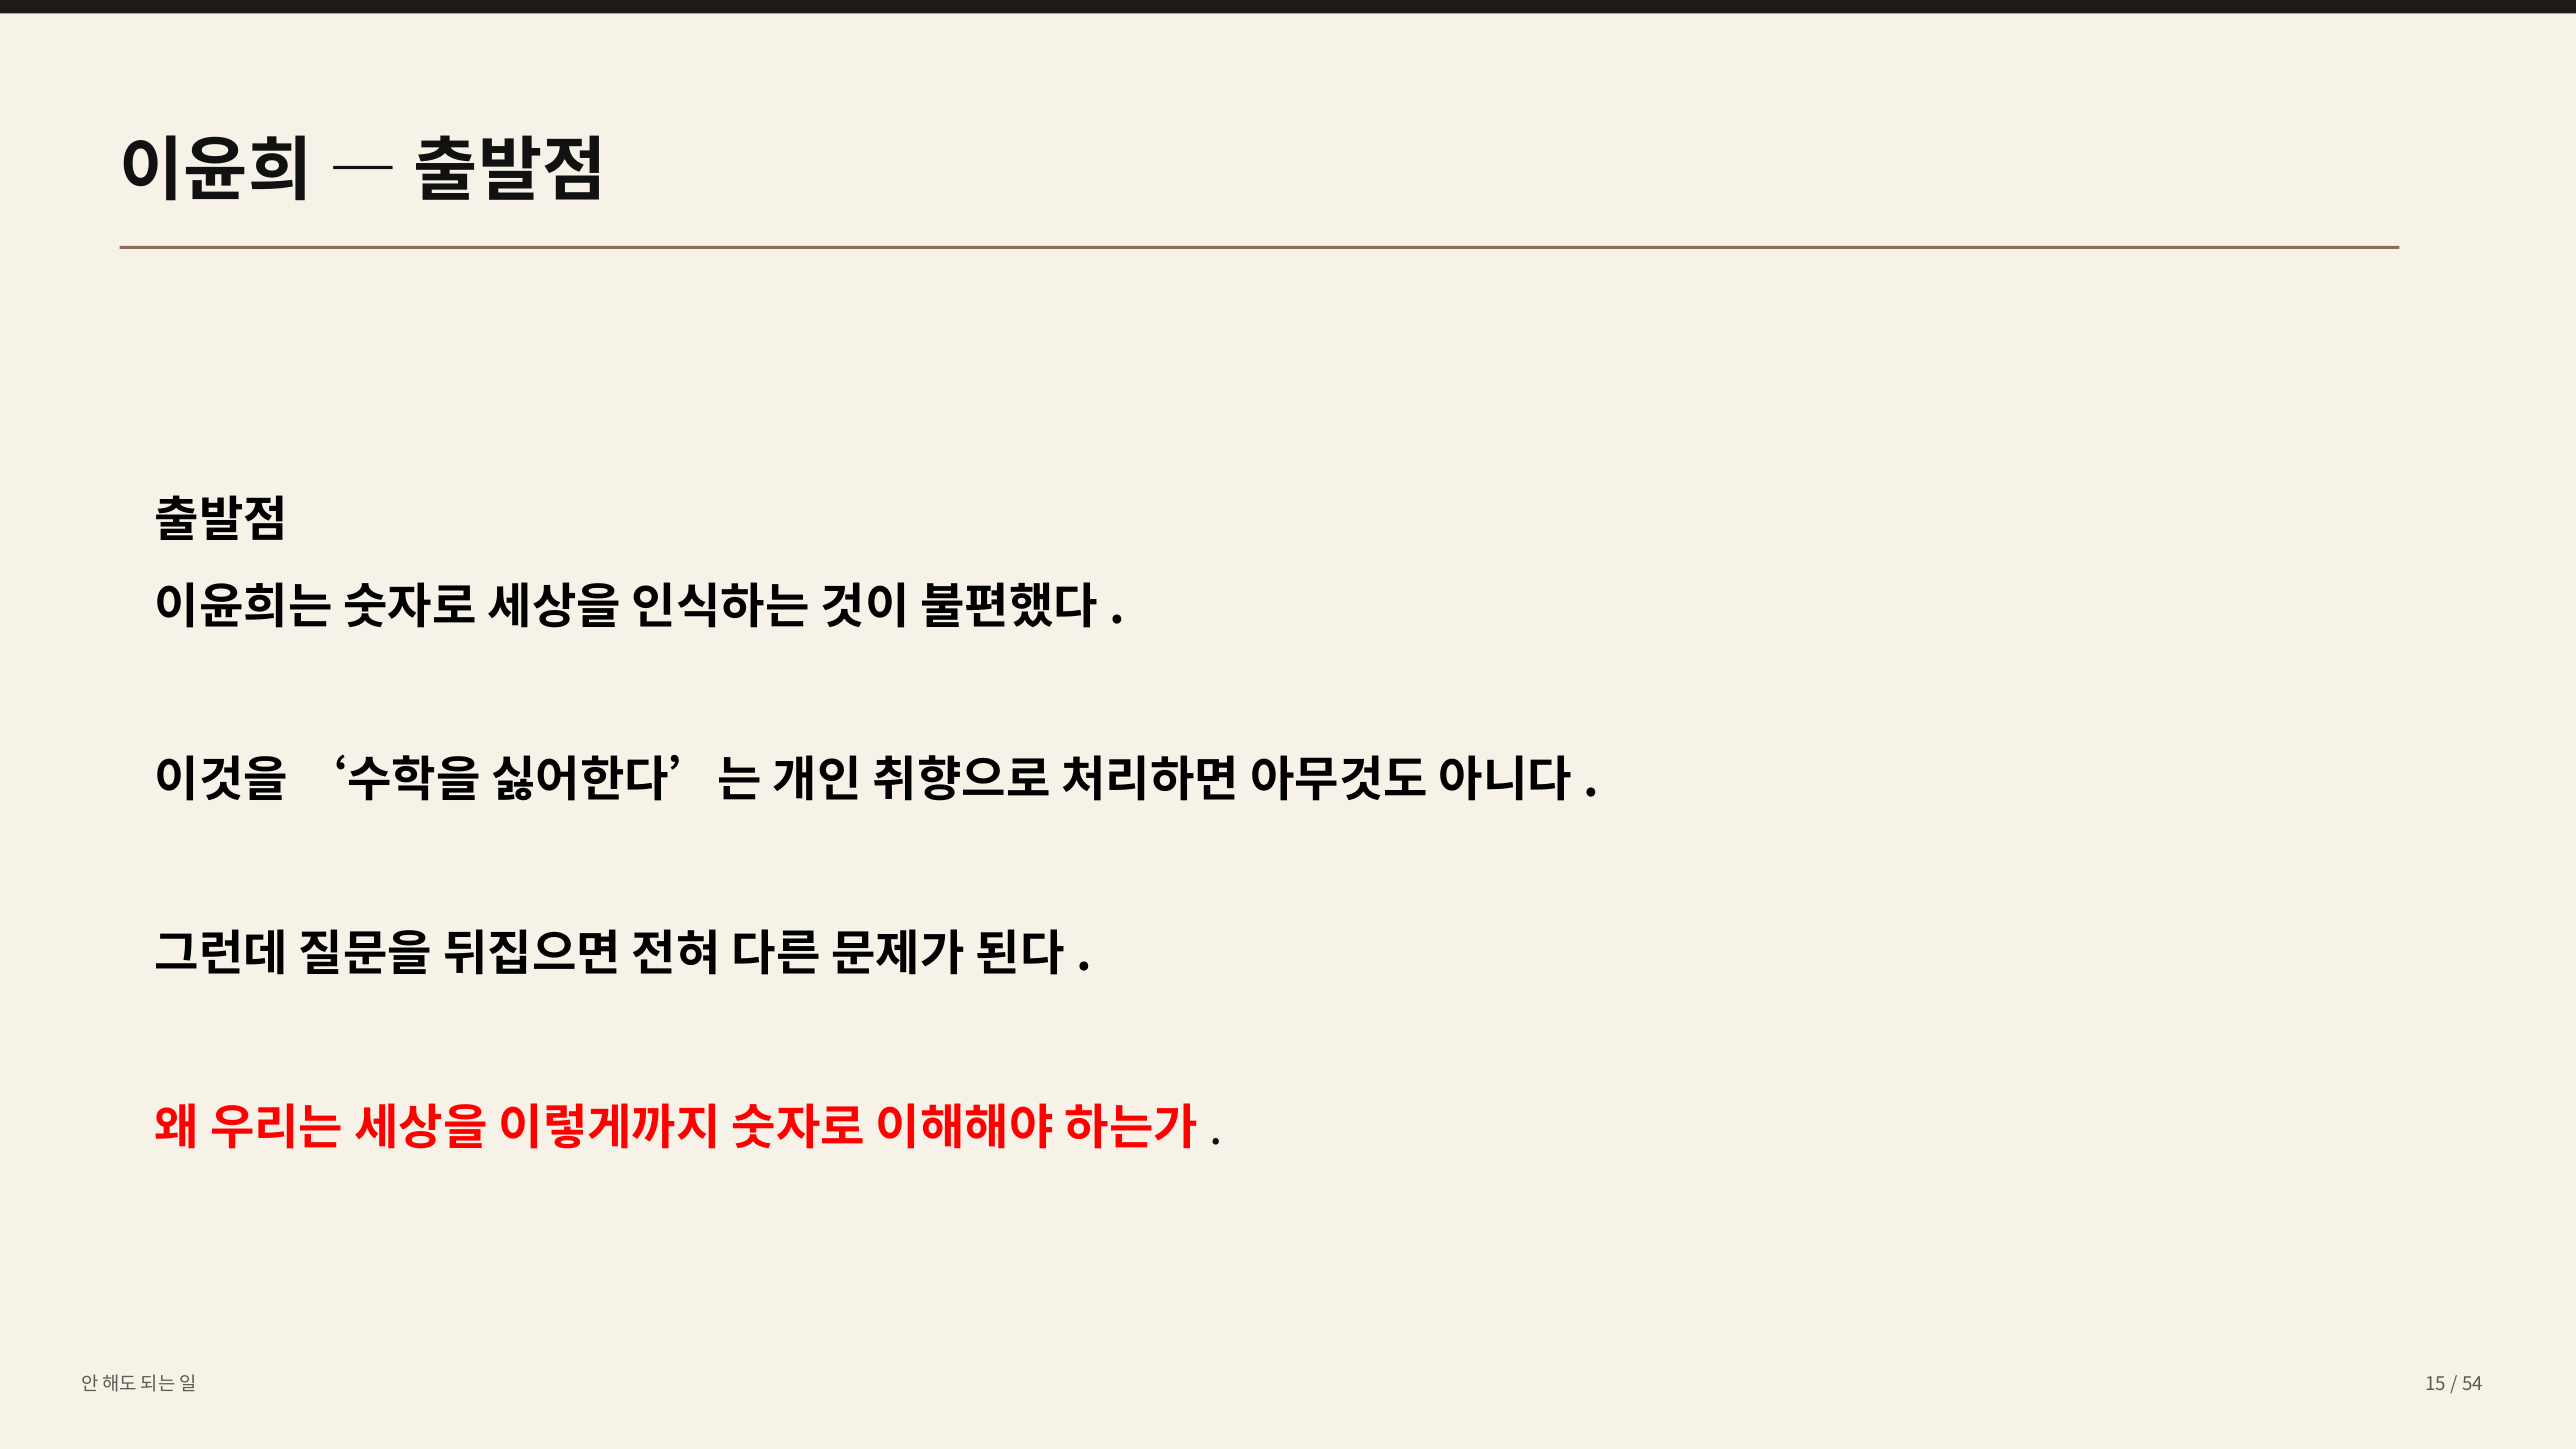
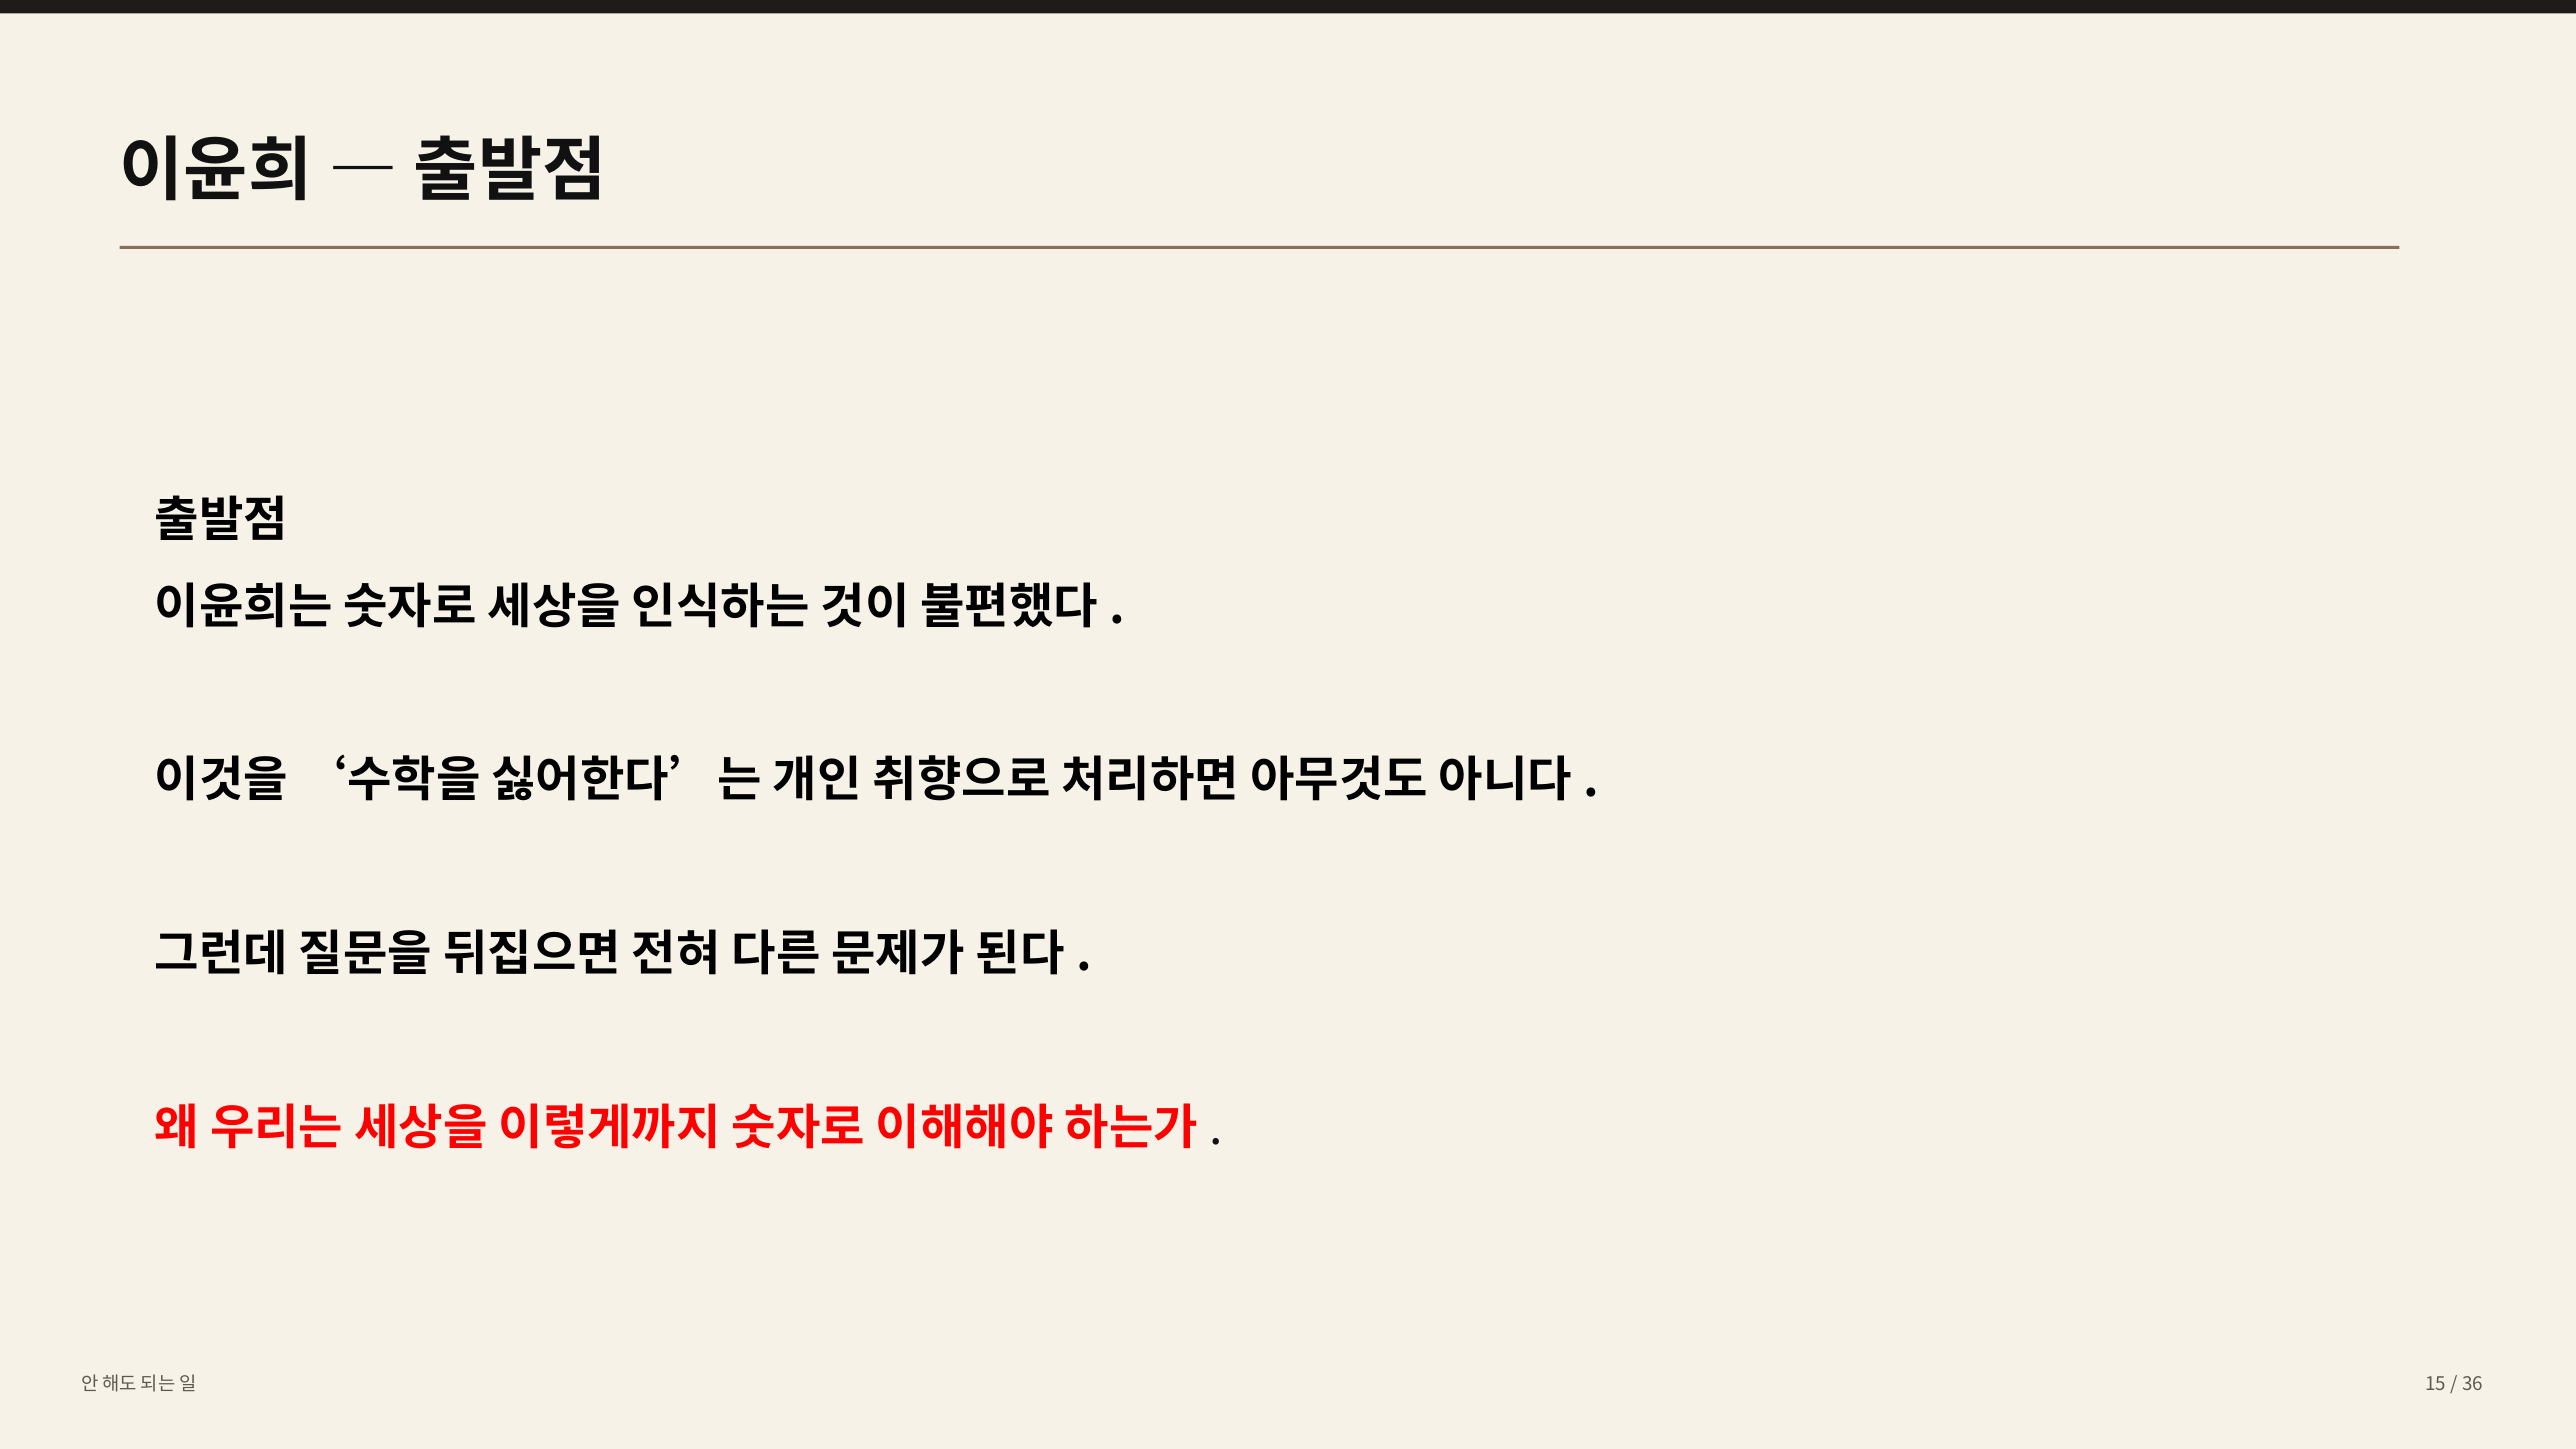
54: 54 -> 36
